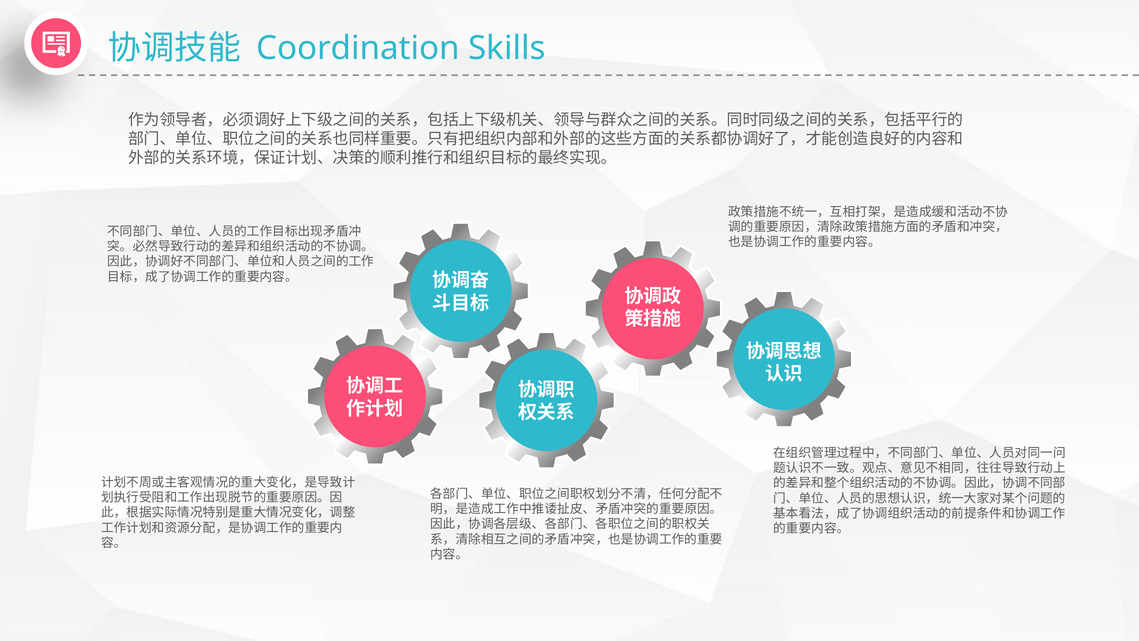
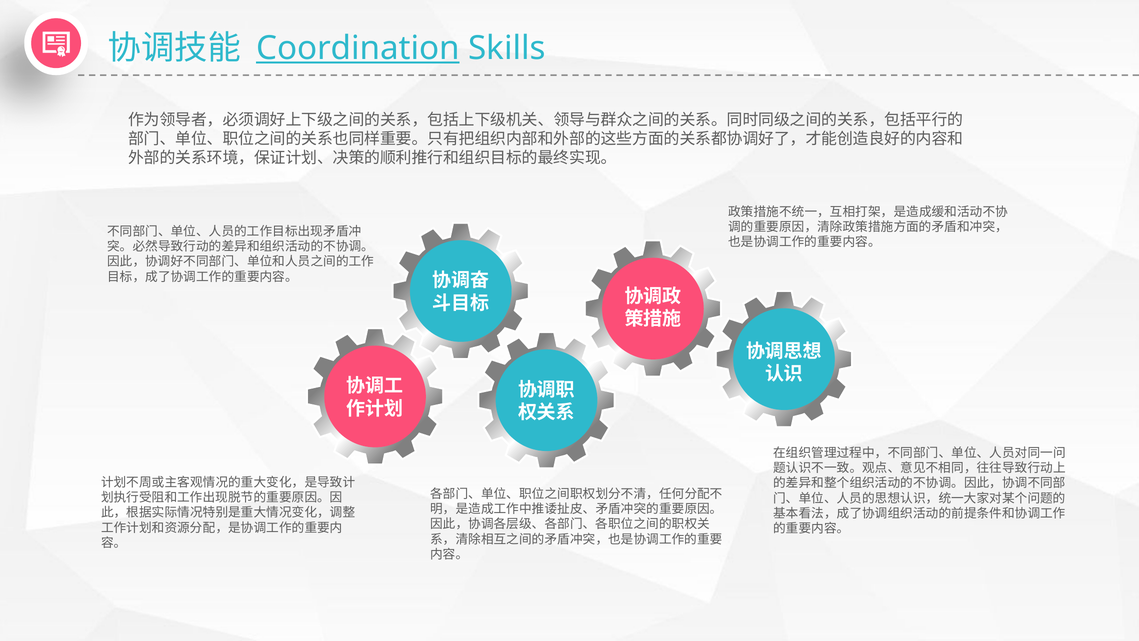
Coordination underline: none -> present
